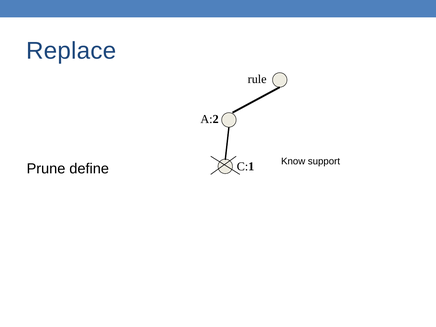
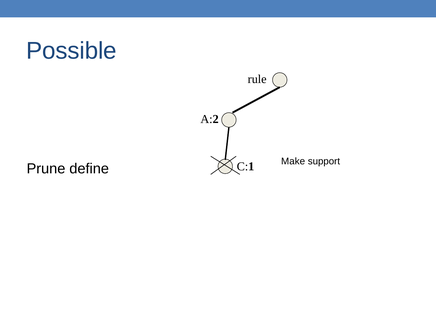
Replace: Replace -> Possible
Know: Know -> Make
